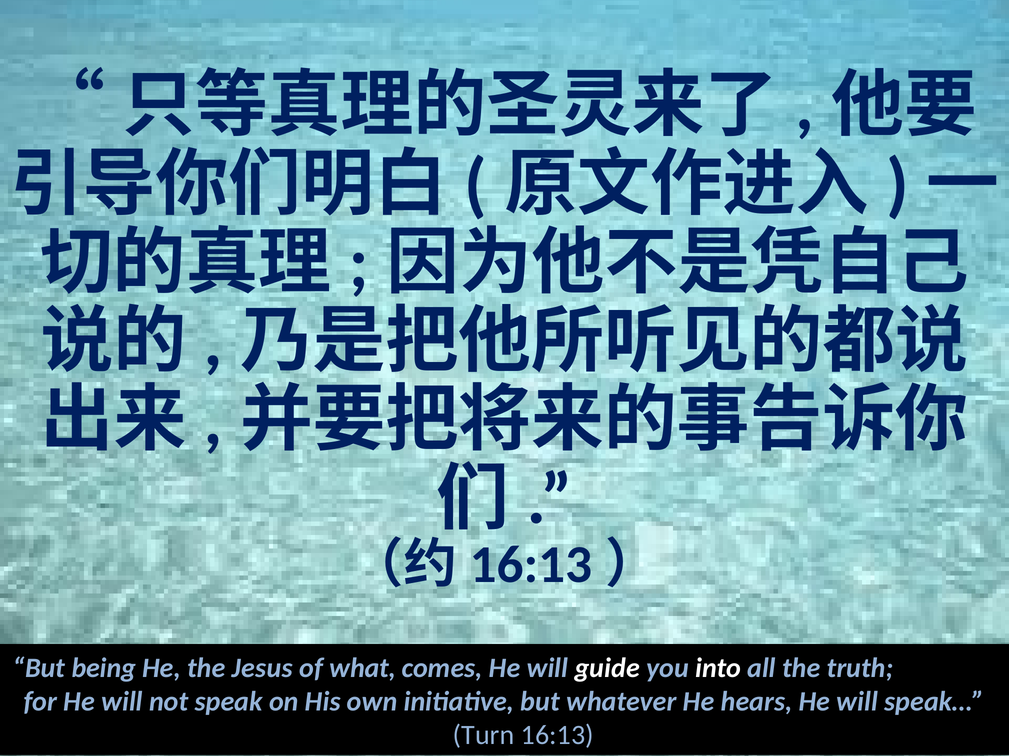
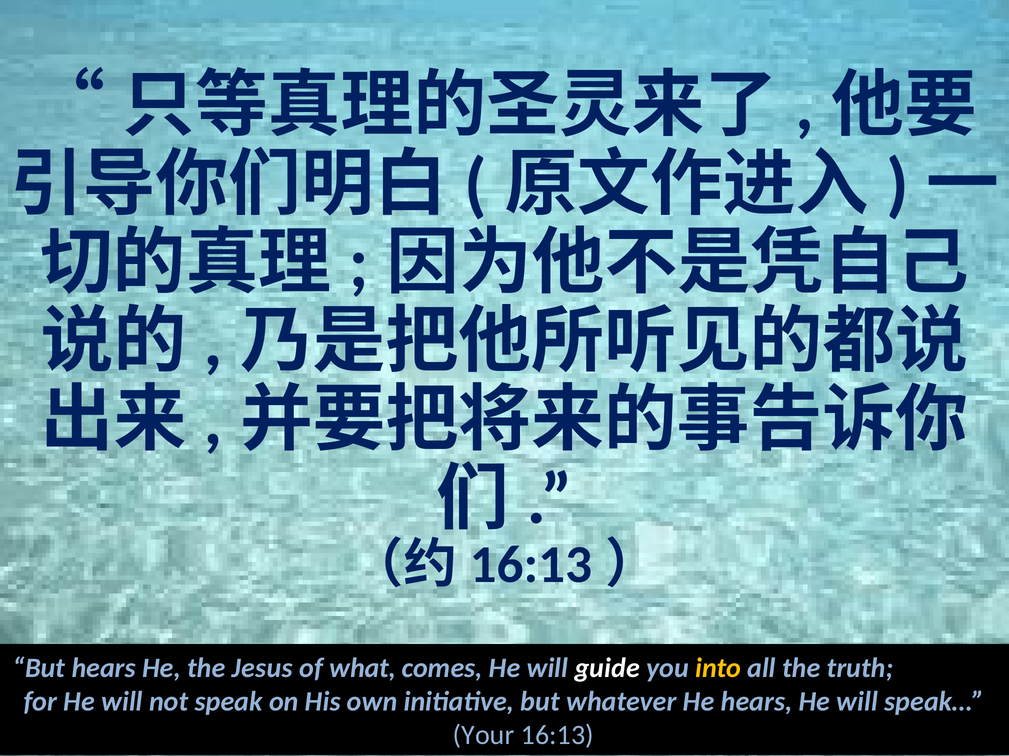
But being: being -> hears
into colour: white -> yellow
Turn: Turn -> Your
